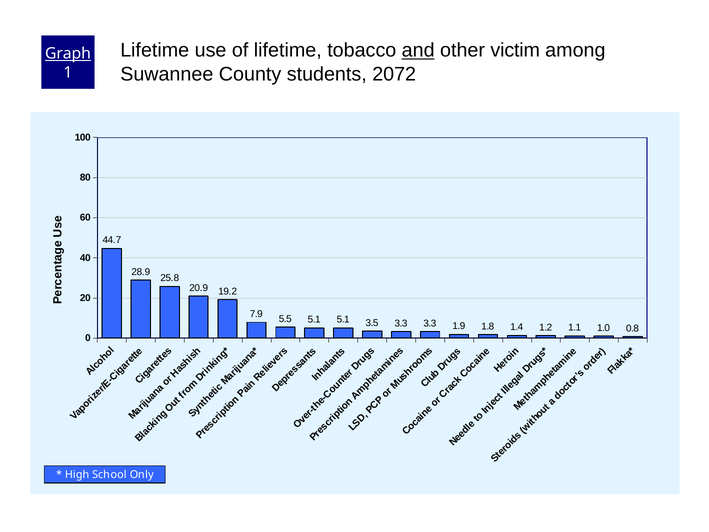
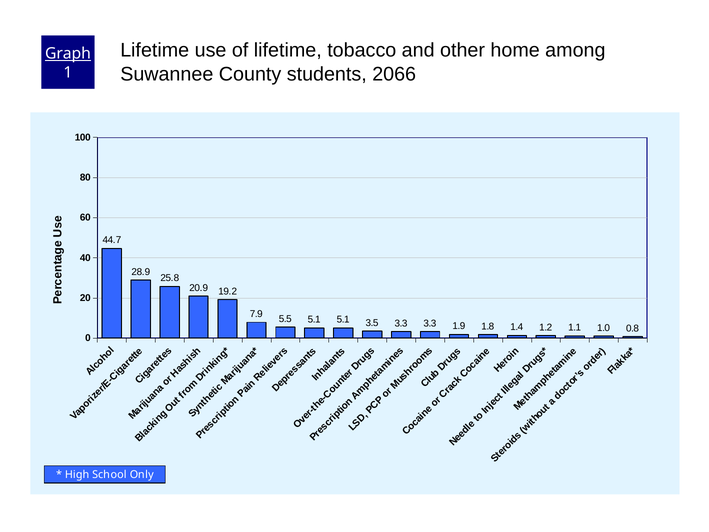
and underline: present -> none
victim: victim -> home
2072: 2072 -> 2066
